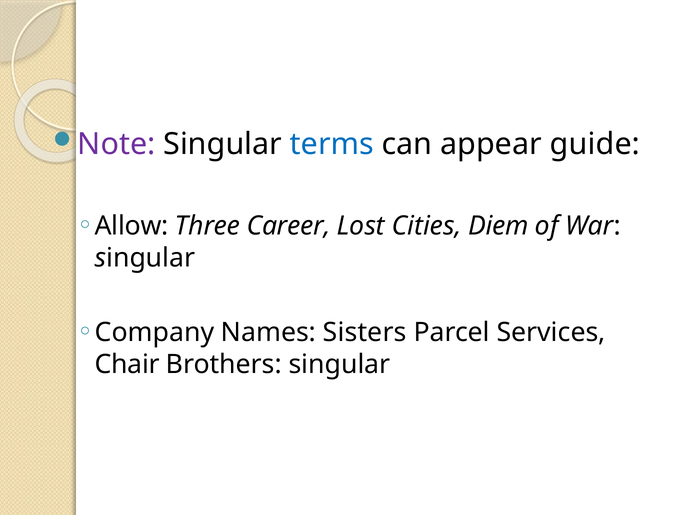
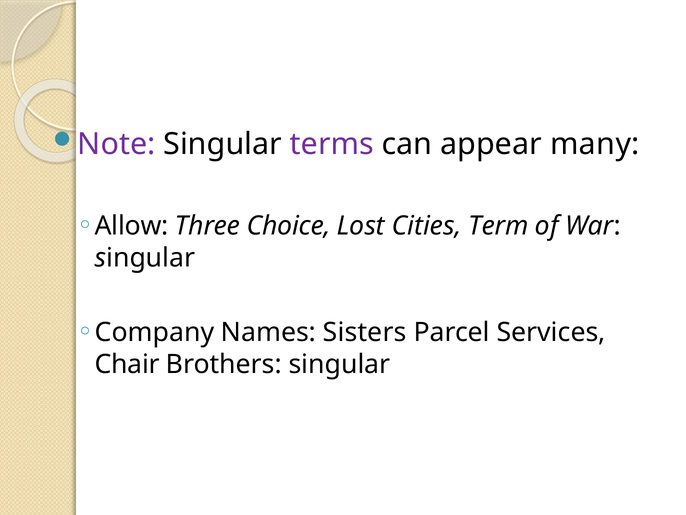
terms colour: blue -> purple
guide: guide -> many
Career: Career -> Choice
Diem: Diem -> Term
